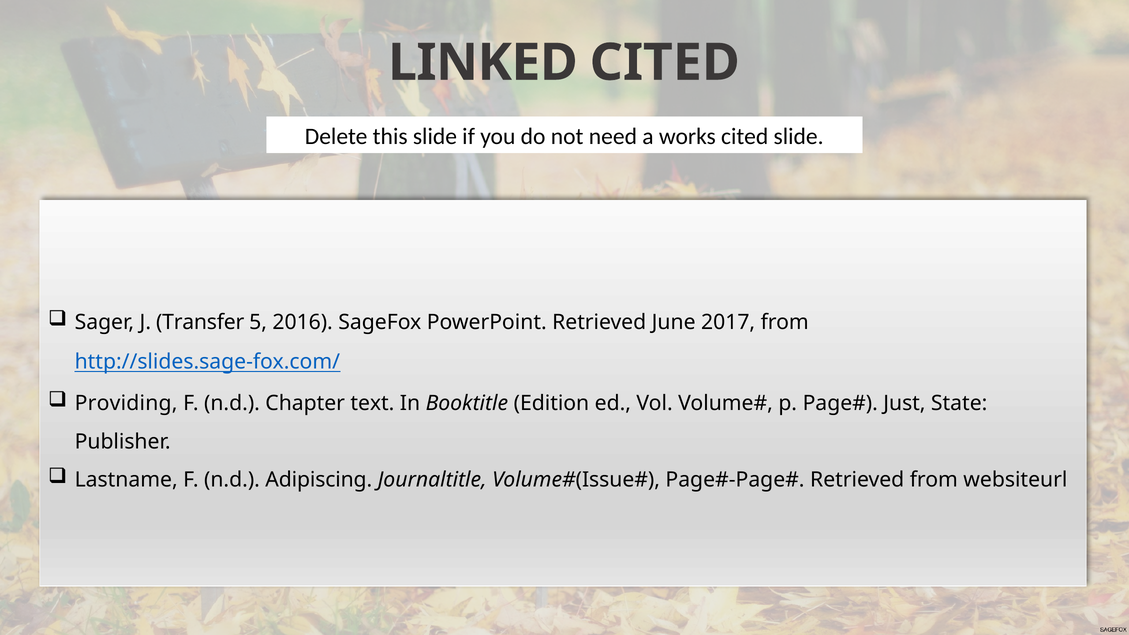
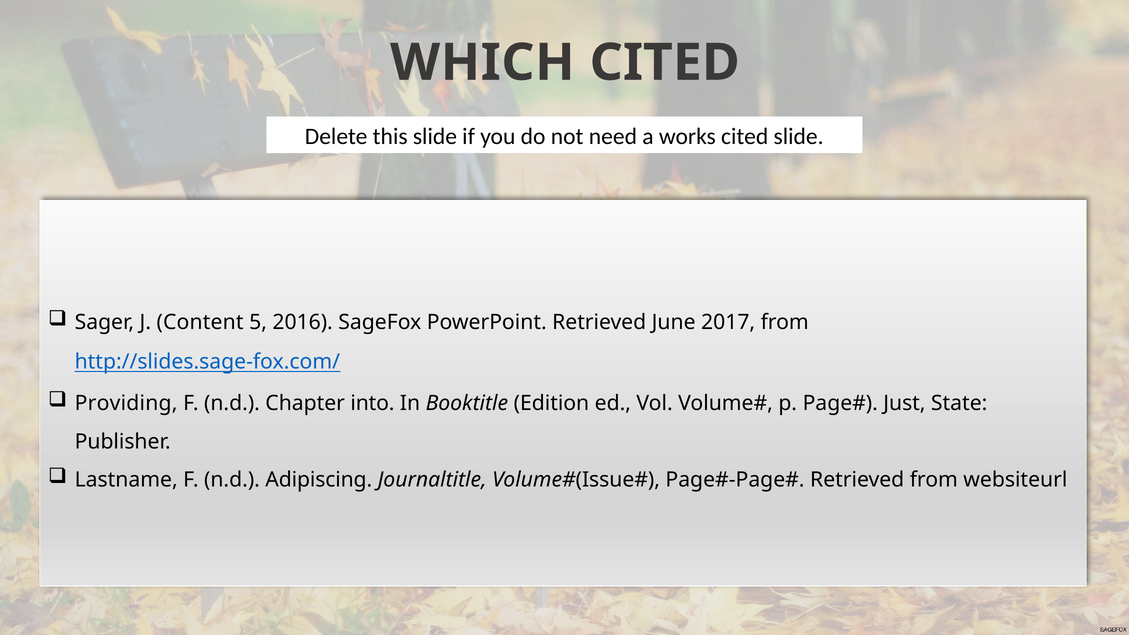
LINKED: LINKED -> WHICH
Transfer: Transfer -> Content
text: text -> into
